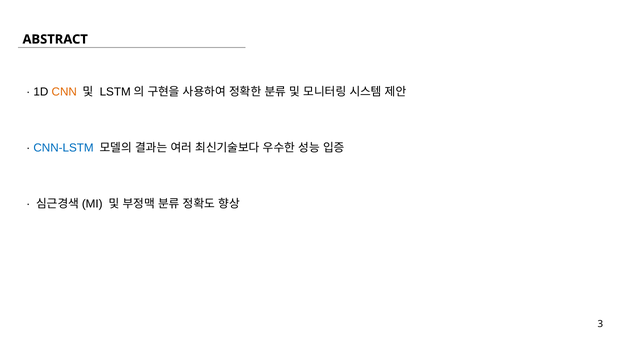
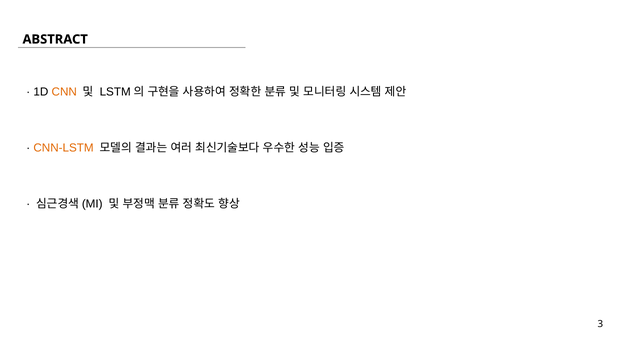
CNN-LSTM colour: blue -> orange
